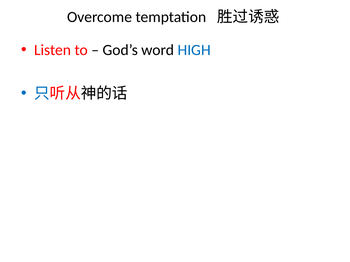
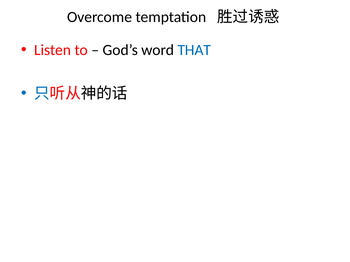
HIGH: HIGH -> THAT
